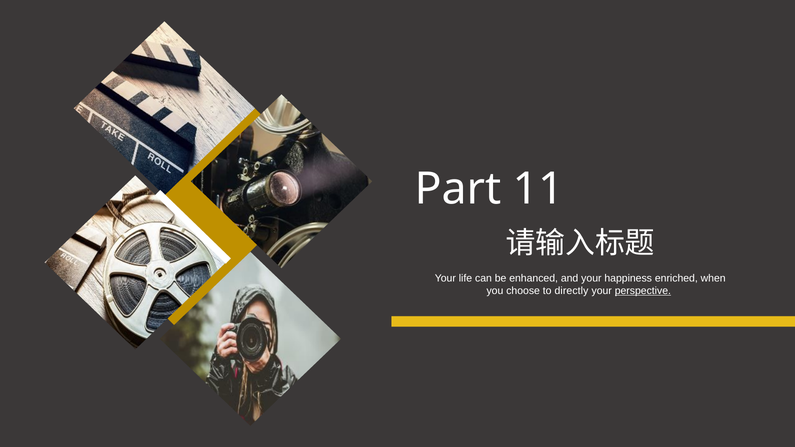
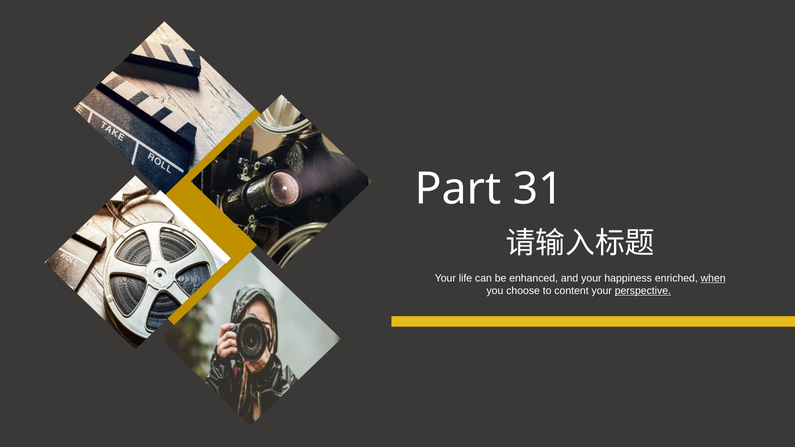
11: 11 -> 31
when underline: none -> present
directly: directly -> content
